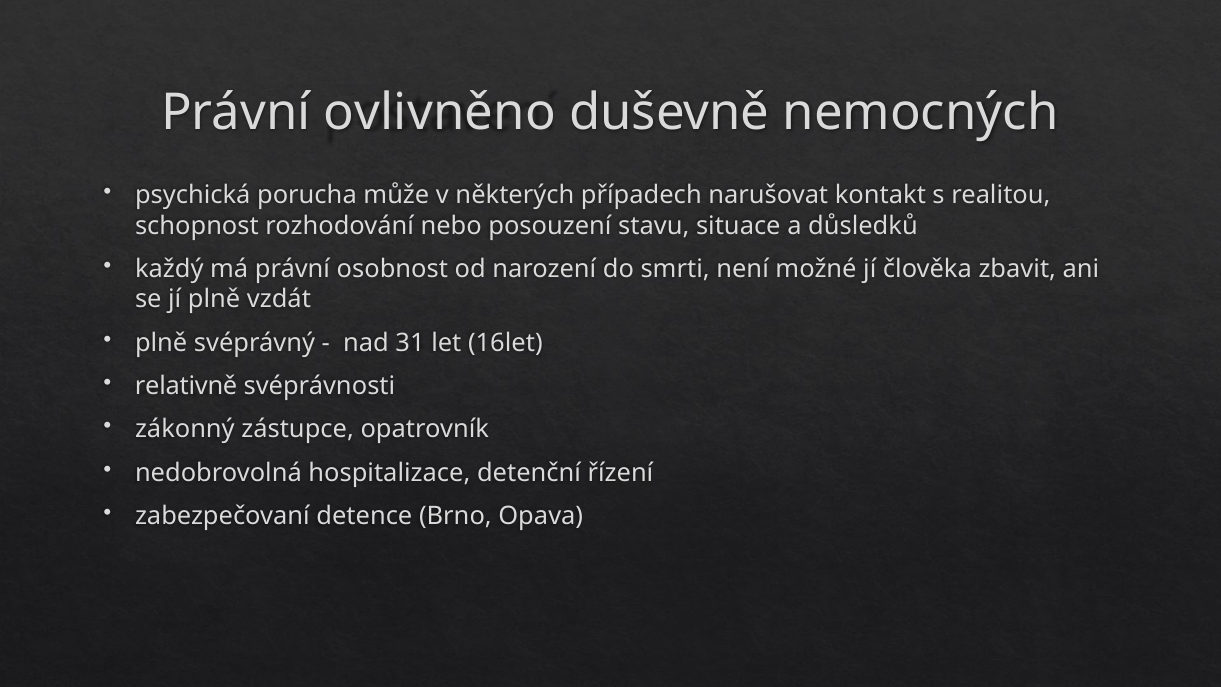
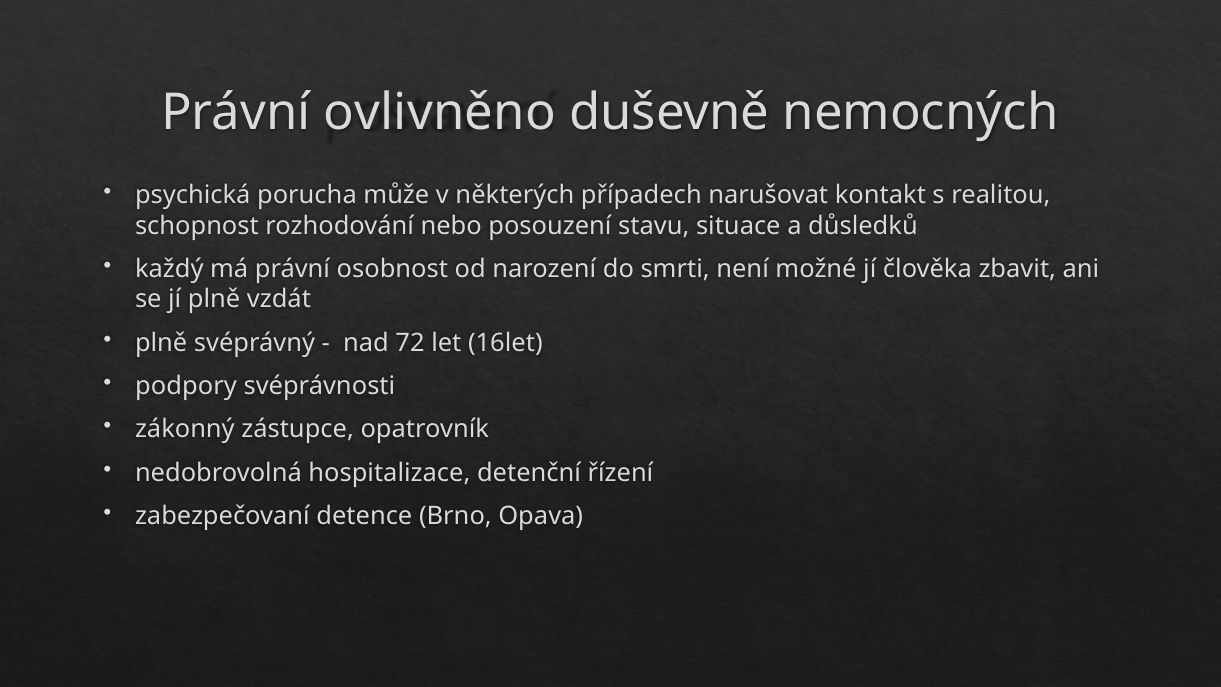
31: 31 -> 72
relativně: relativně -> podpory
